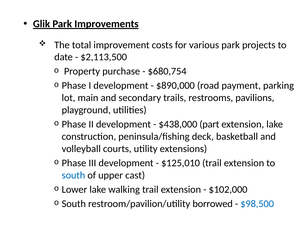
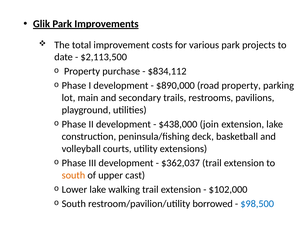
$680,754: $680,754 -> $834,112
road payment: payment -> property
part: part -> join
$125,010: $125,010 -> $362,037
south at (73, 176) colour: blue -> orange
